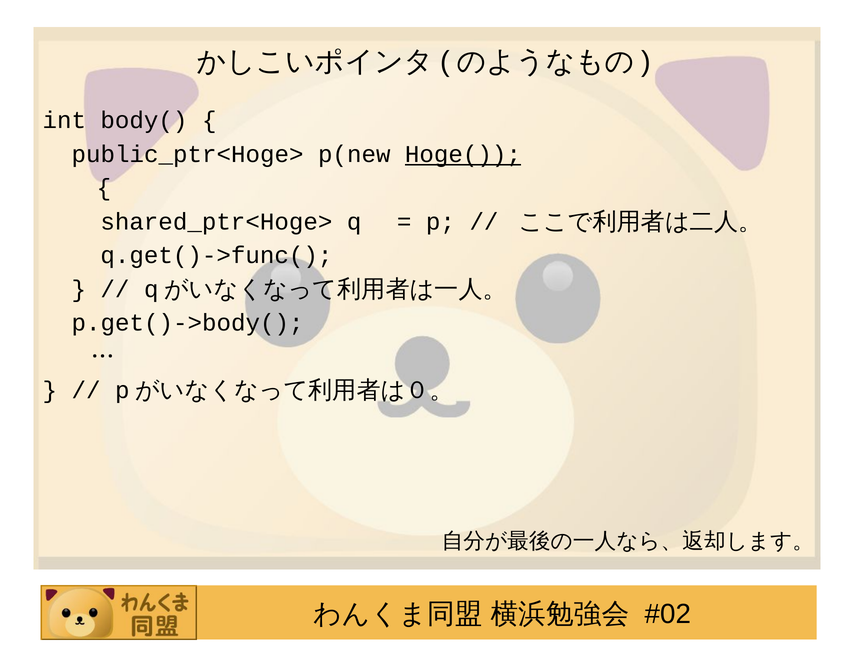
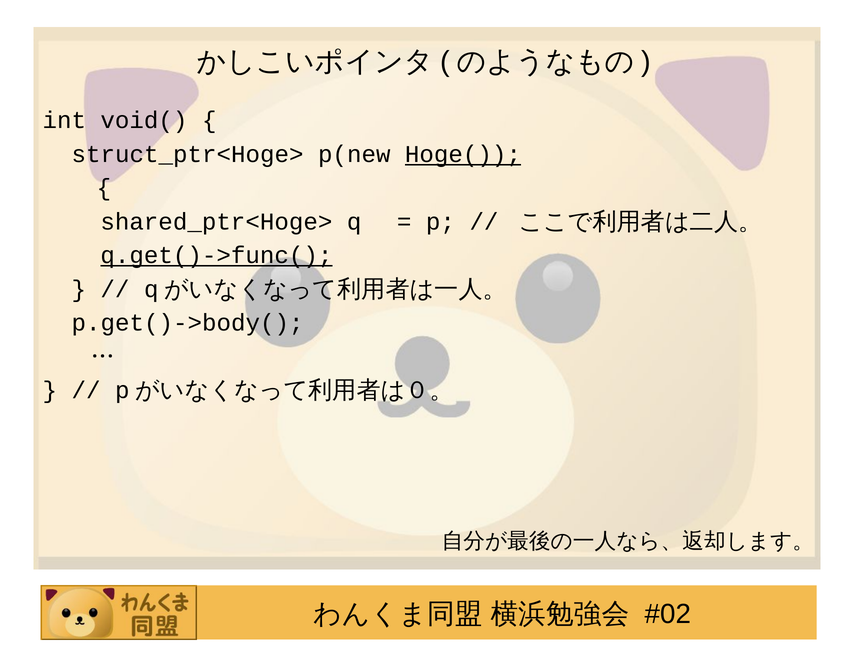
body(: body( -> void(
public_ptr<Hoge>: public_ptr<Hoge> -> struct_ptr<Hoge>
q.get()->func( underline: none -> present
